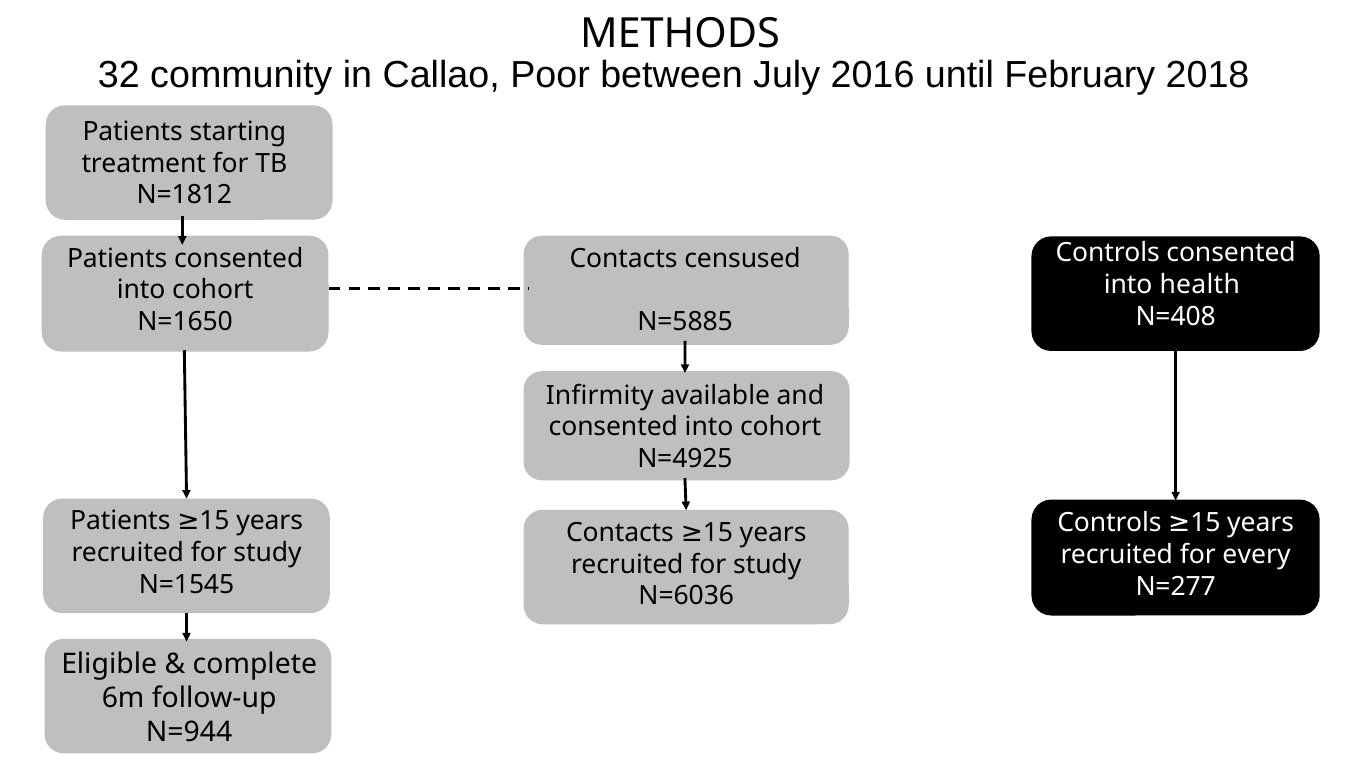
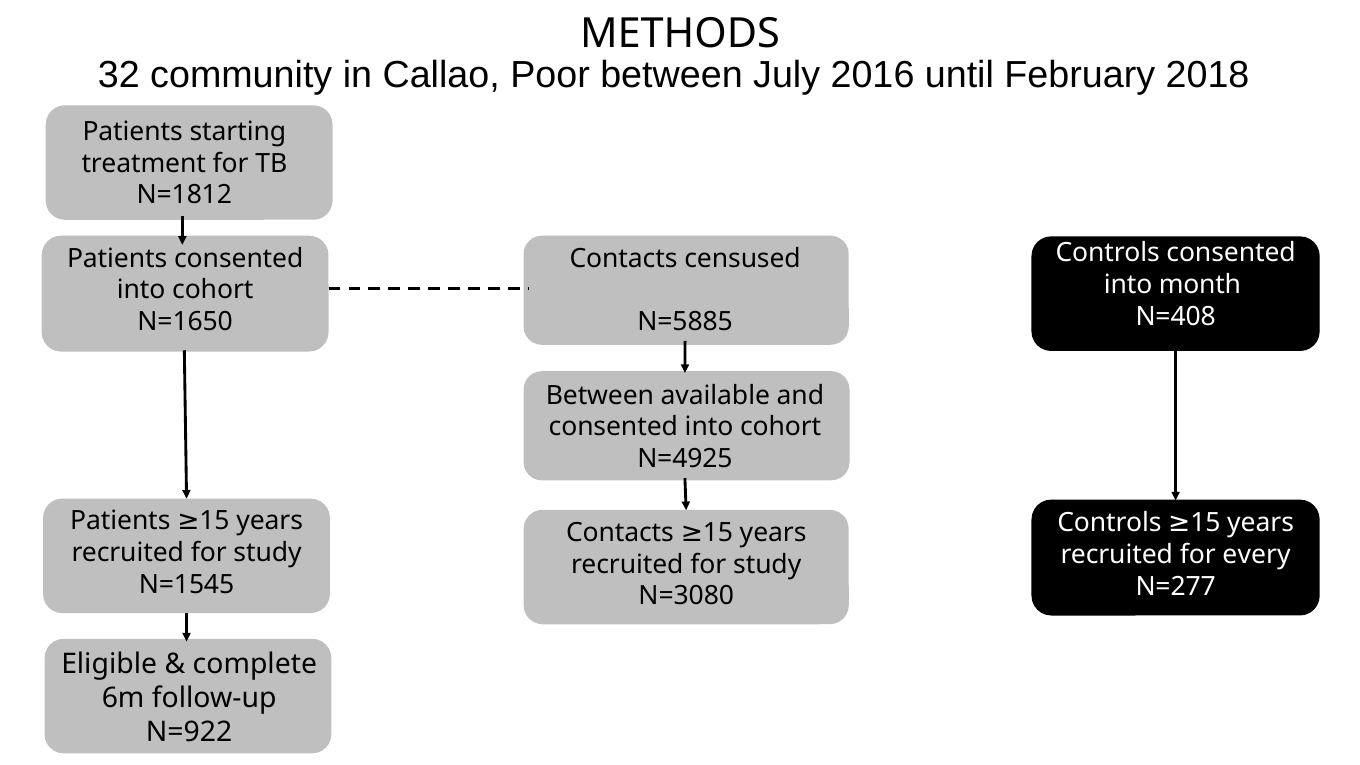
health: health -> month
Infirmity at (600, 396): Infirmity -> Between
N=6036: N=6036 -> N=3080
N=944: N=944 -> N=922
